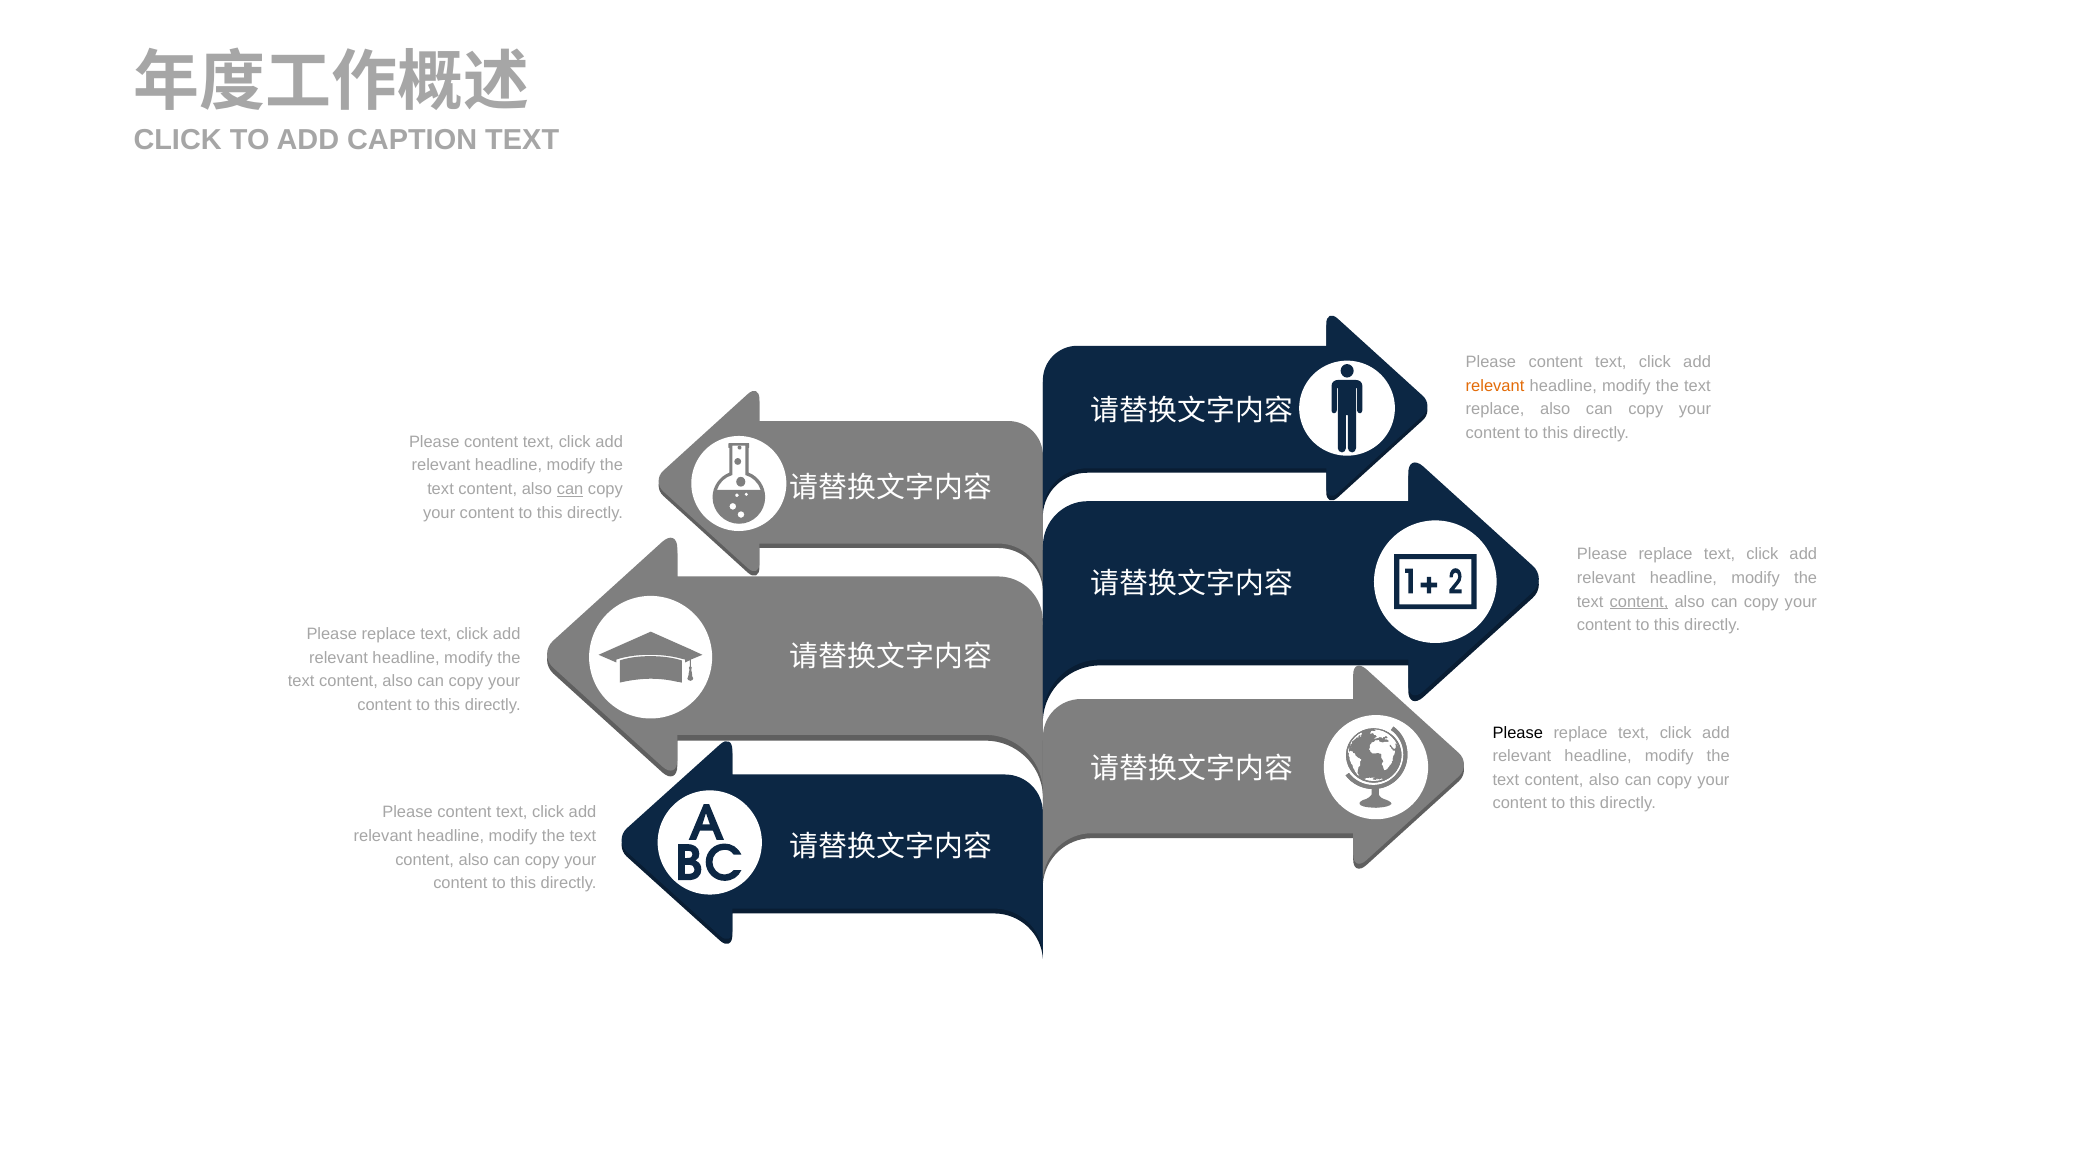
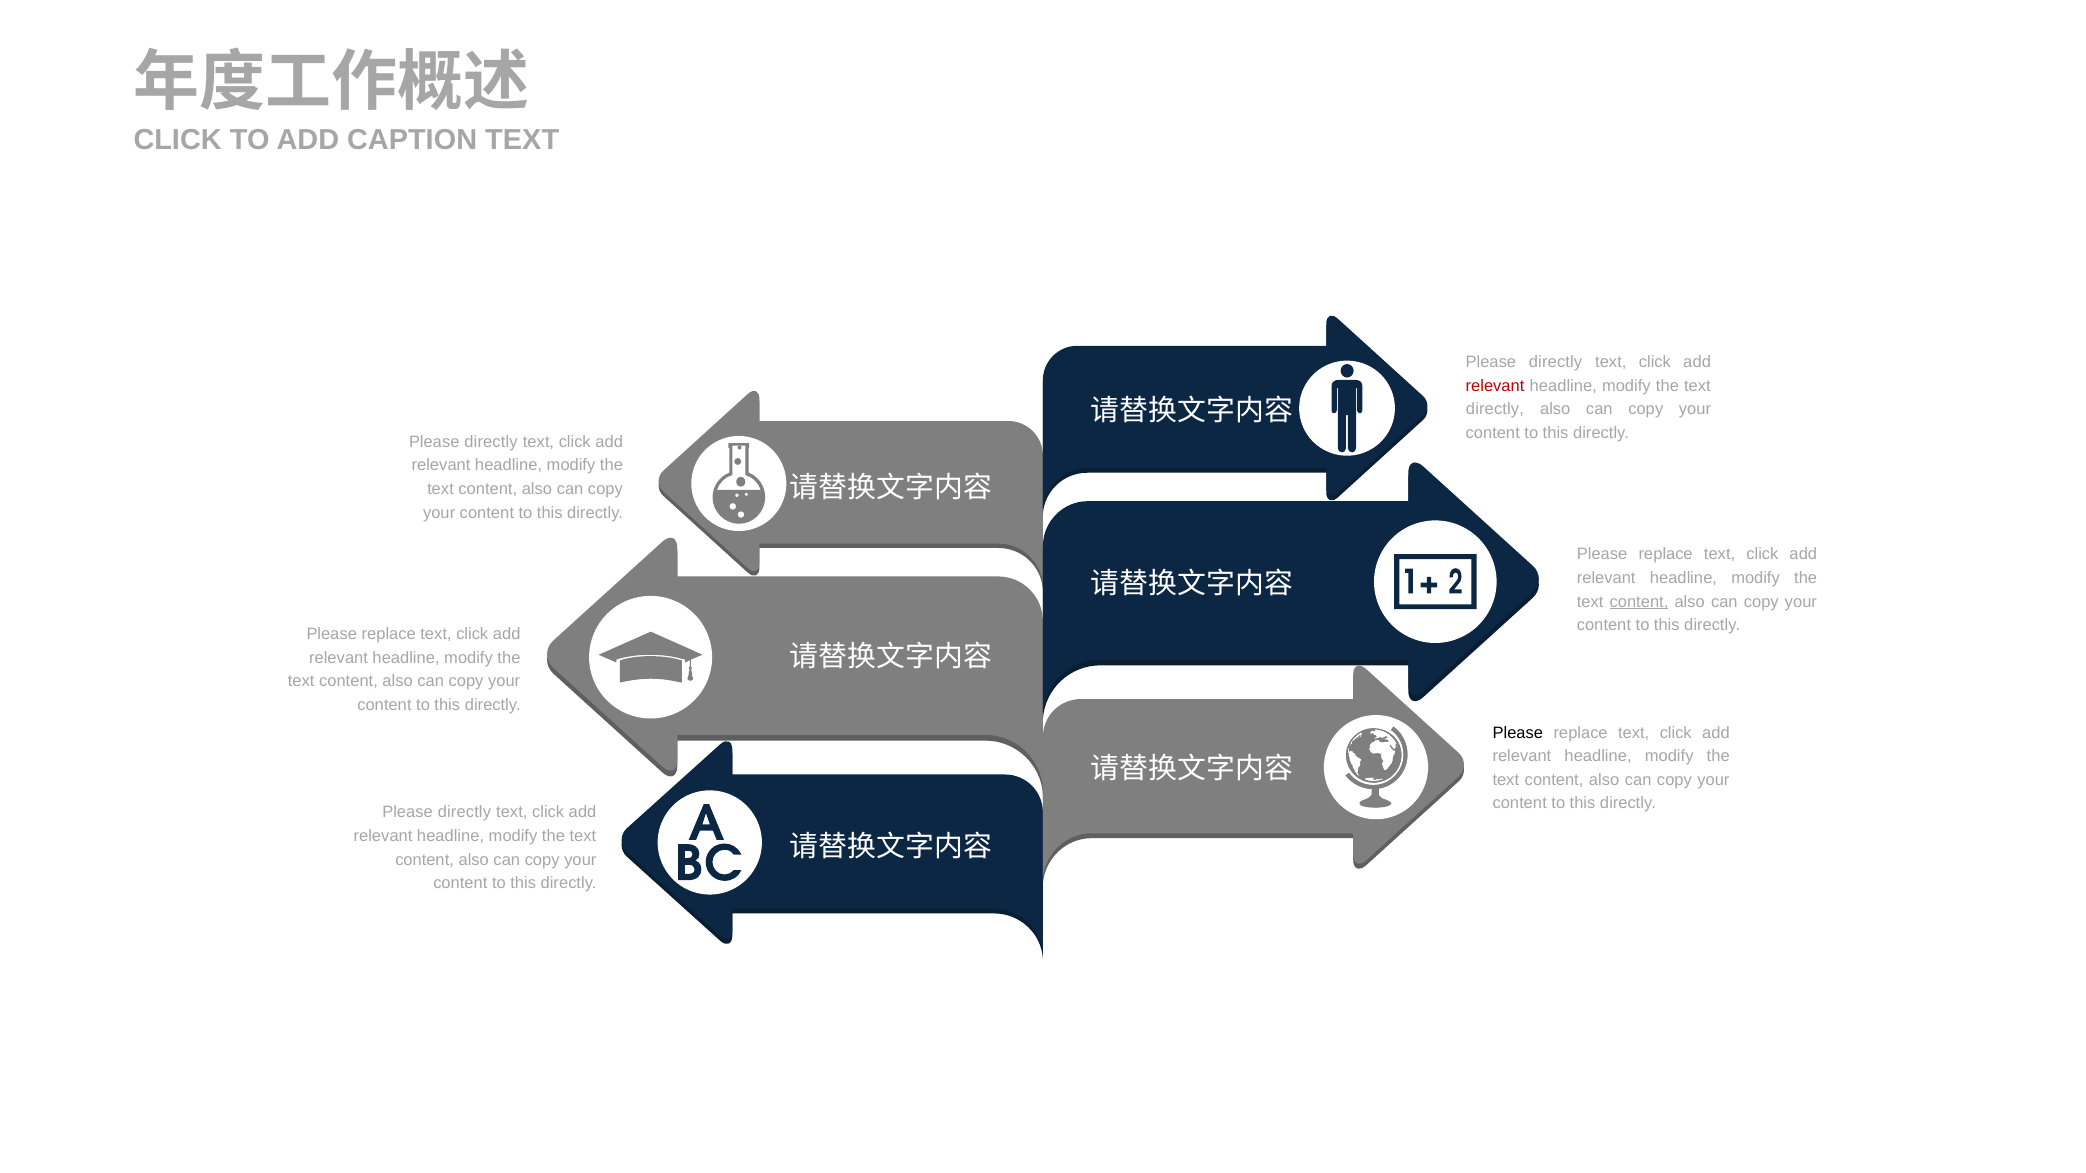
content at (1556, 362): content -> directly
relevant at (1495, 386) colour: orange -> red
replace at (1495, 409): replace -> directly
content at (491, 442): content -> directly
can at (570, 489) underline: present -> none
content at (464, 813): content -> directly
